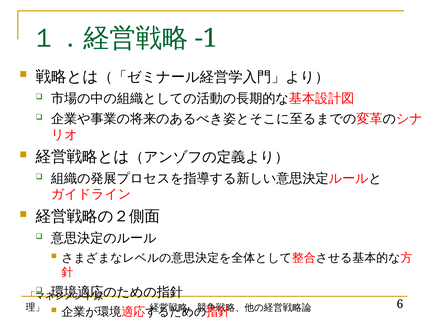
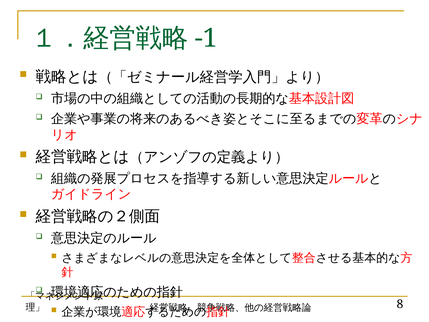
6: 6 -> 8
